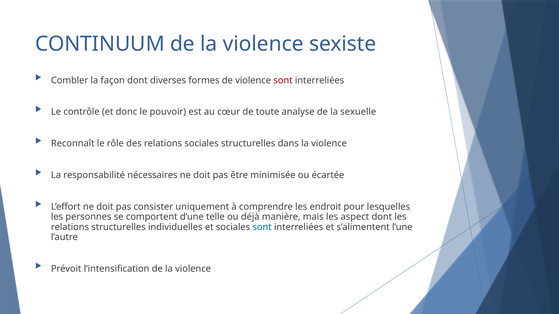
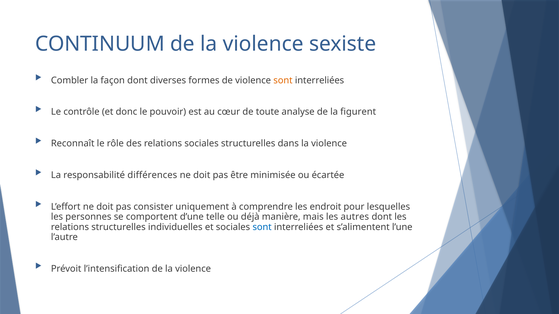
sont at (283, 80) colour: red -> orange
sexuelle: sexuelle -> figurent
nécessaires: nécessaires -> différences
aspect: aspect -> autres
